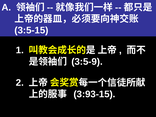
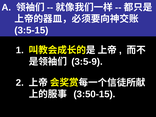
3:93-15: 3:93-15 -> 3:50-15
